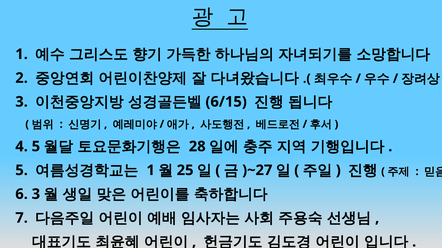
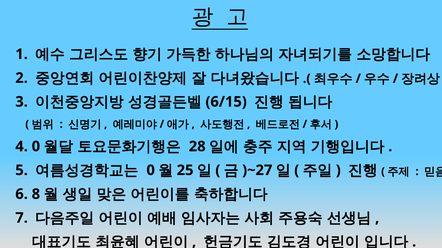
4 5: 5 -> 0
1 at (151, 171): 1 -> 0
6 3: 3 -> 8
